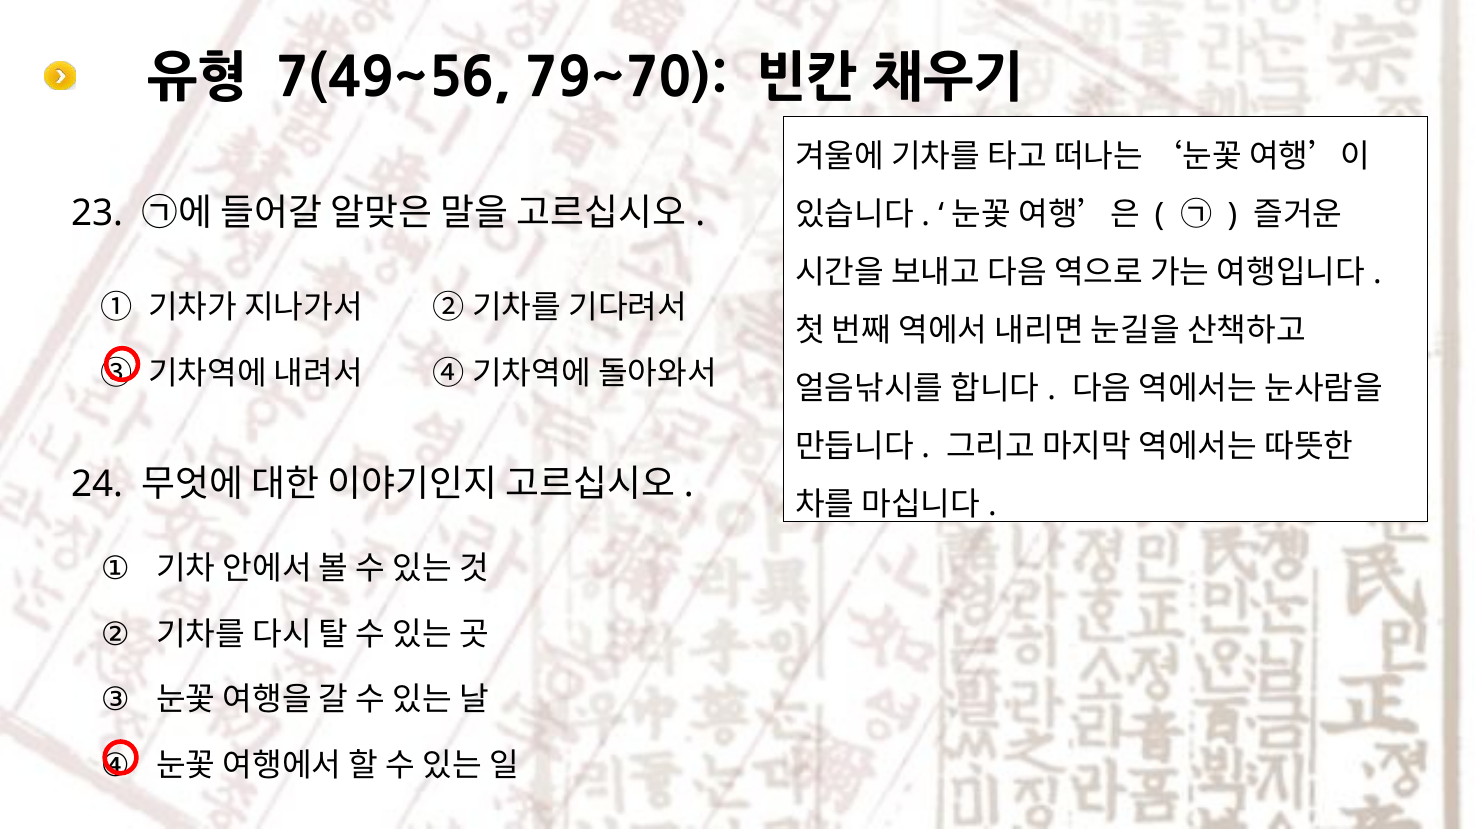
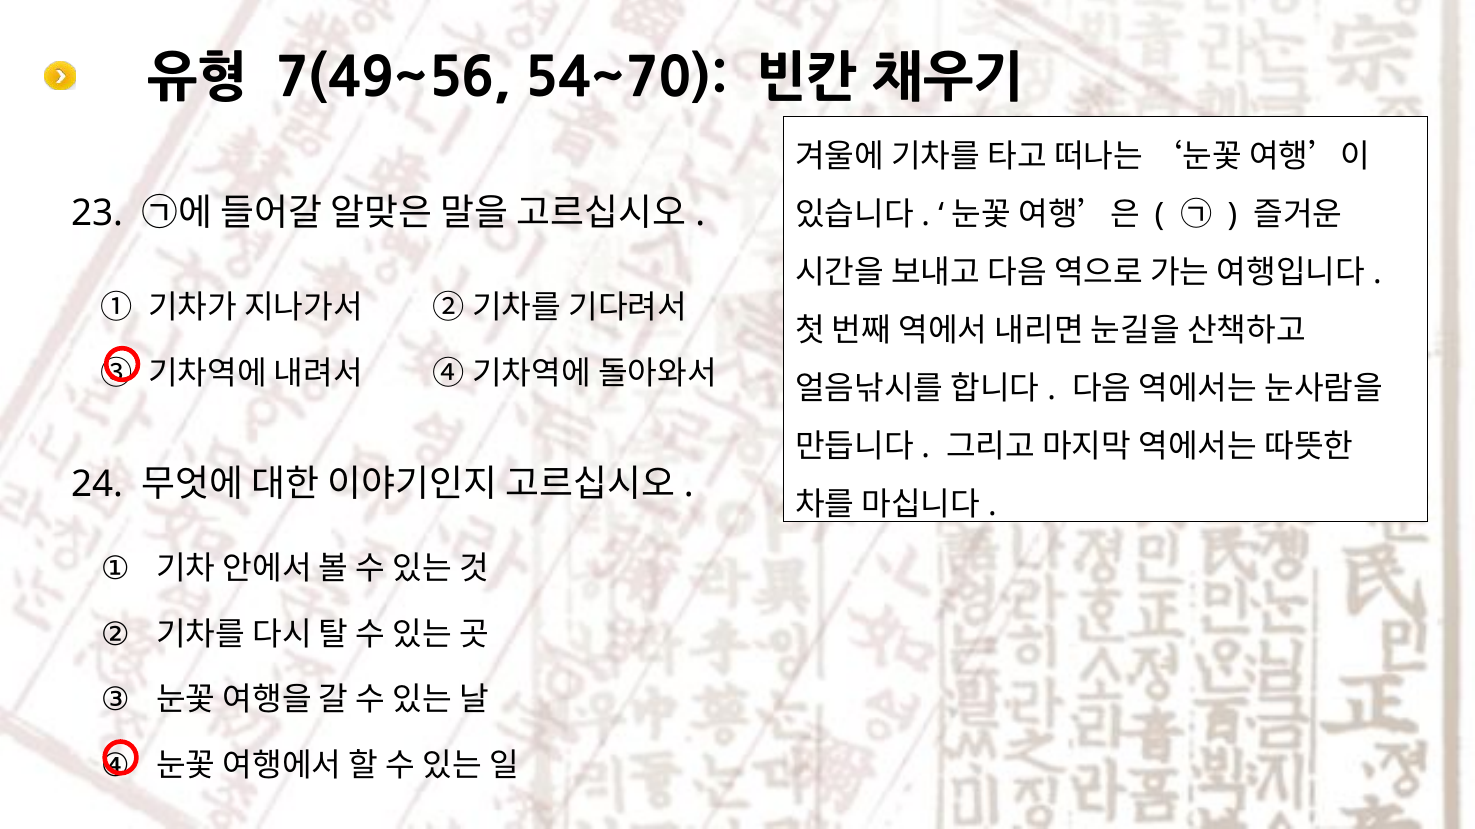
79~70: 79~70 -> 54~70
